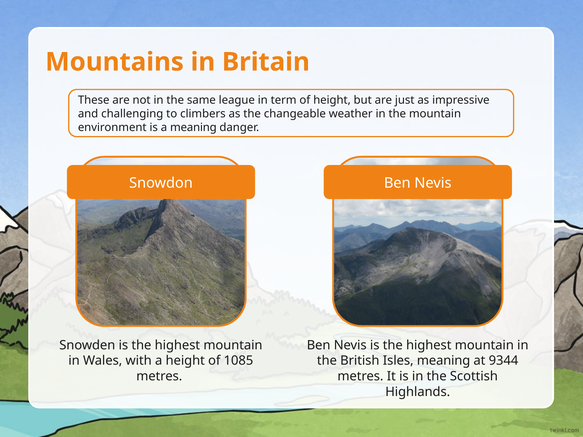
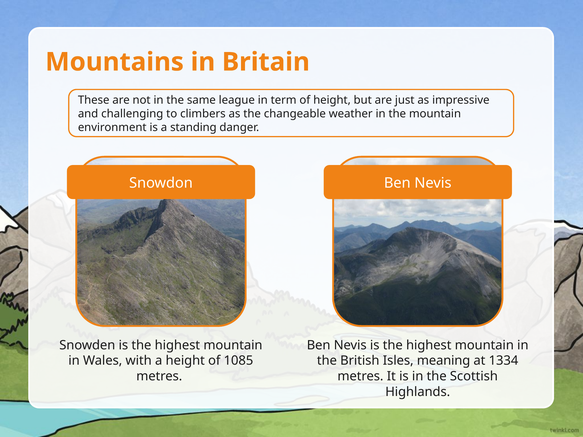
a meaning: meaning -> standing
9344: 9344 -> 1334
